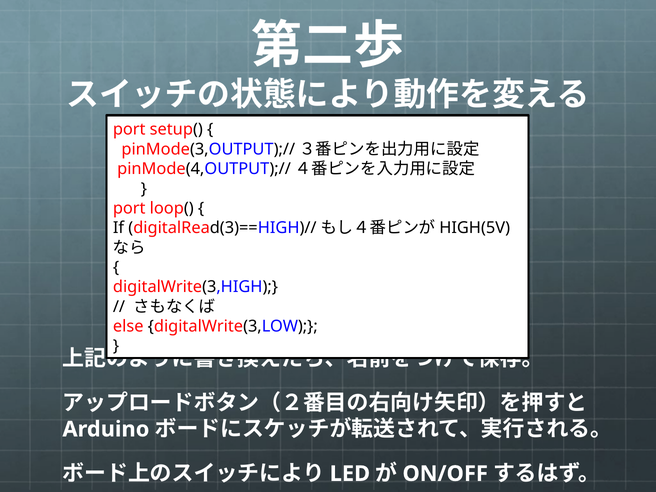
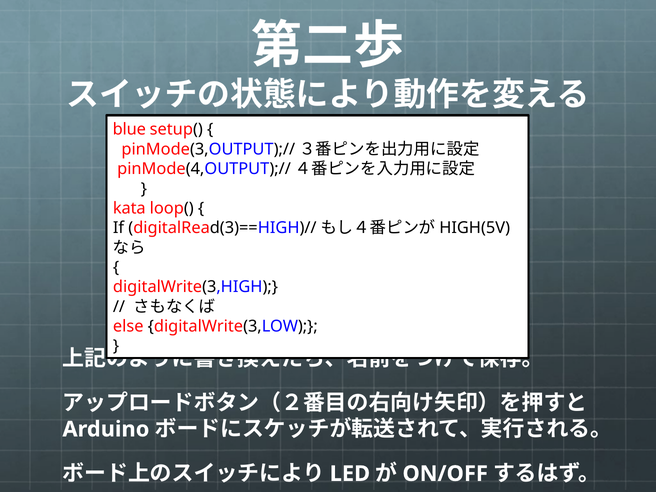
port at (129, 130): port -> blue
port at (129, 208): port -> kata
